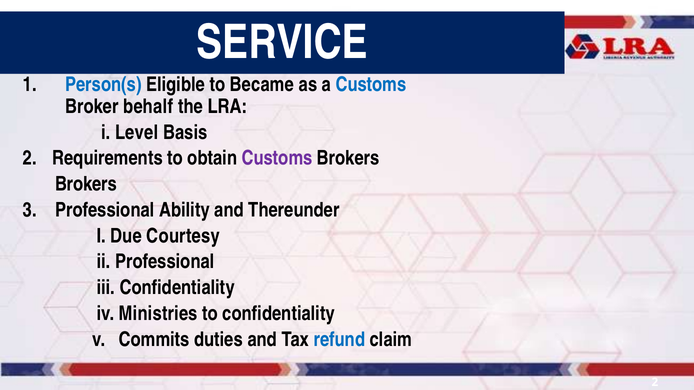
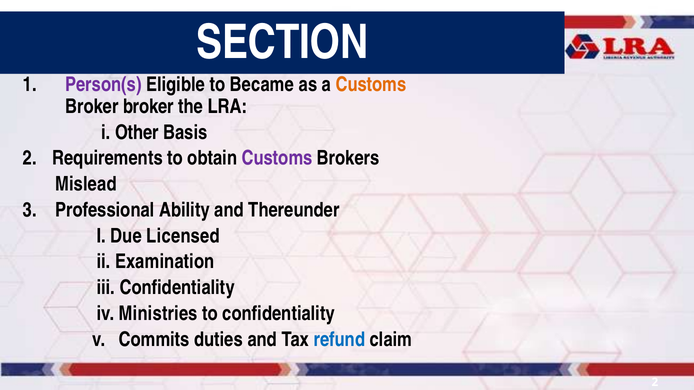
SERVICE: SERVICE -> SECTION
Person(s colour: blue -> purple
Customs at (371, 85) colour: blue -> orange
Broker behalf: behalf -> broker
Level: Level -> Other
Brokers at (86, 184): Brokers -> Mislead
Courtesy: Courtesy -> Licensed
ii Professional: Professional -> Examination
